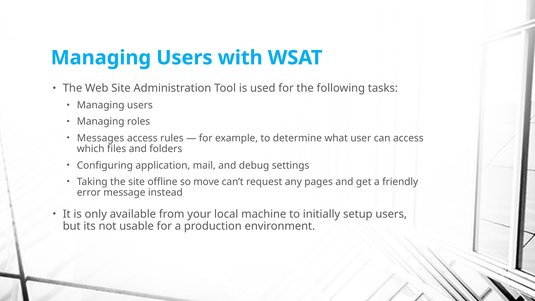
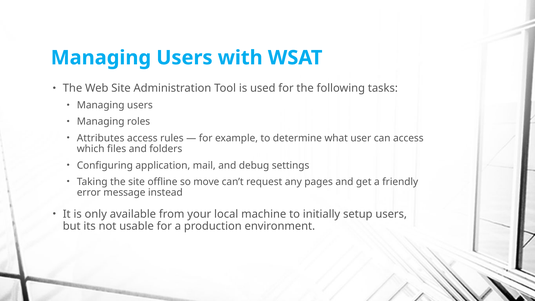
Messages: Messages -> Attributes
